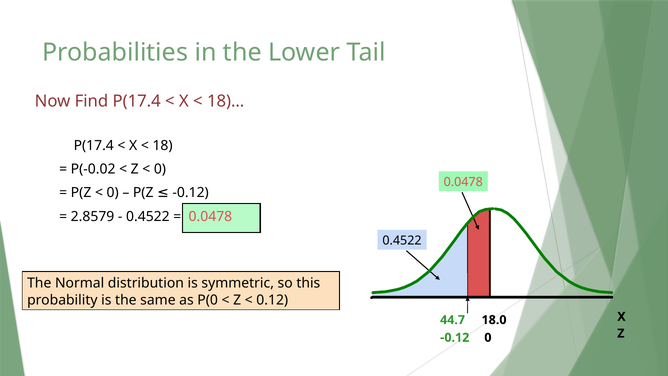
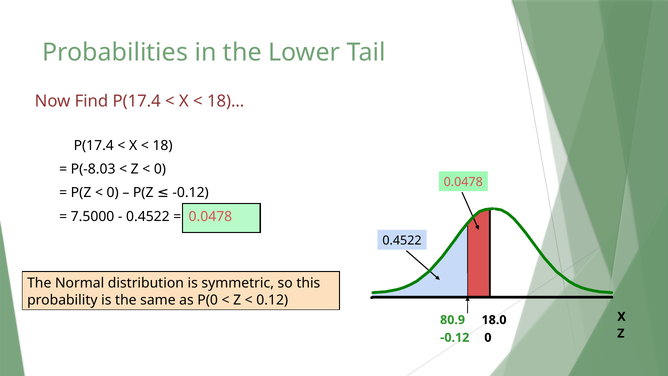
P(-0.02: P(-0.02 -> P(-8.03
2.8579: 2.8579 -> 7.5000
44.7: 44.7 -> 80.9
